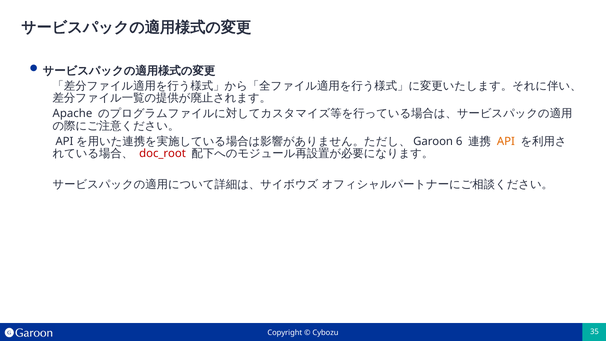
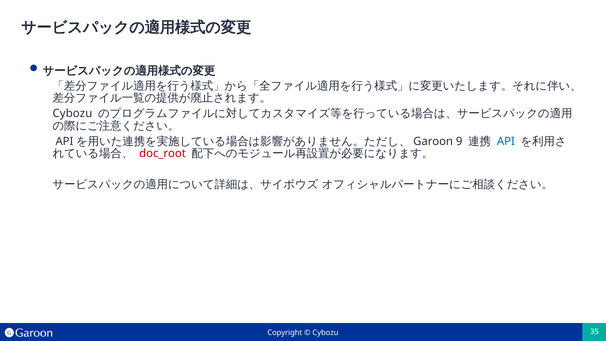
Apache at (72, 114): Apache -> Cybozu
6: 6 -> 9
API colour: orange -> blue
